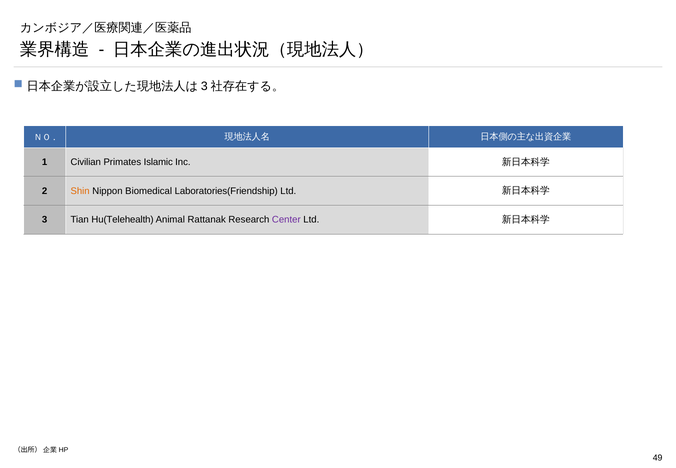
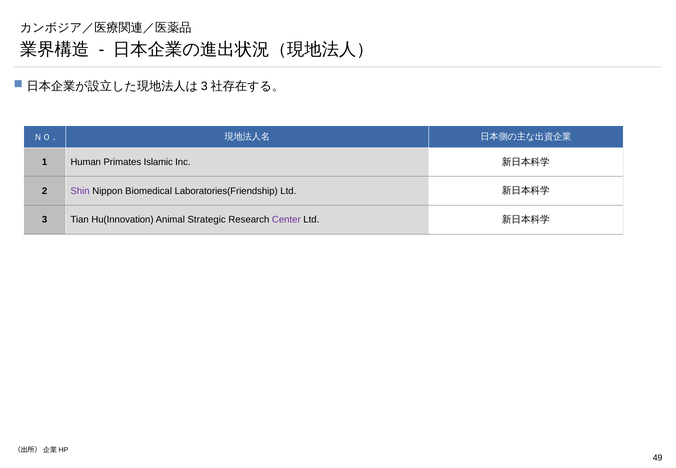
Civilian: Civilian -> Human
Shin colour: orange -> purple
Hu(Telehealth: Hu(Telehealth -> Hu(Innovation
Rattanak: Rattanak -> Strategic
